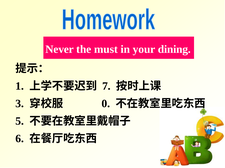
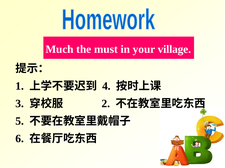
Never: Never -> Much
dining: dining -> village
7: 7 -> 4
0: 0 -> 2
